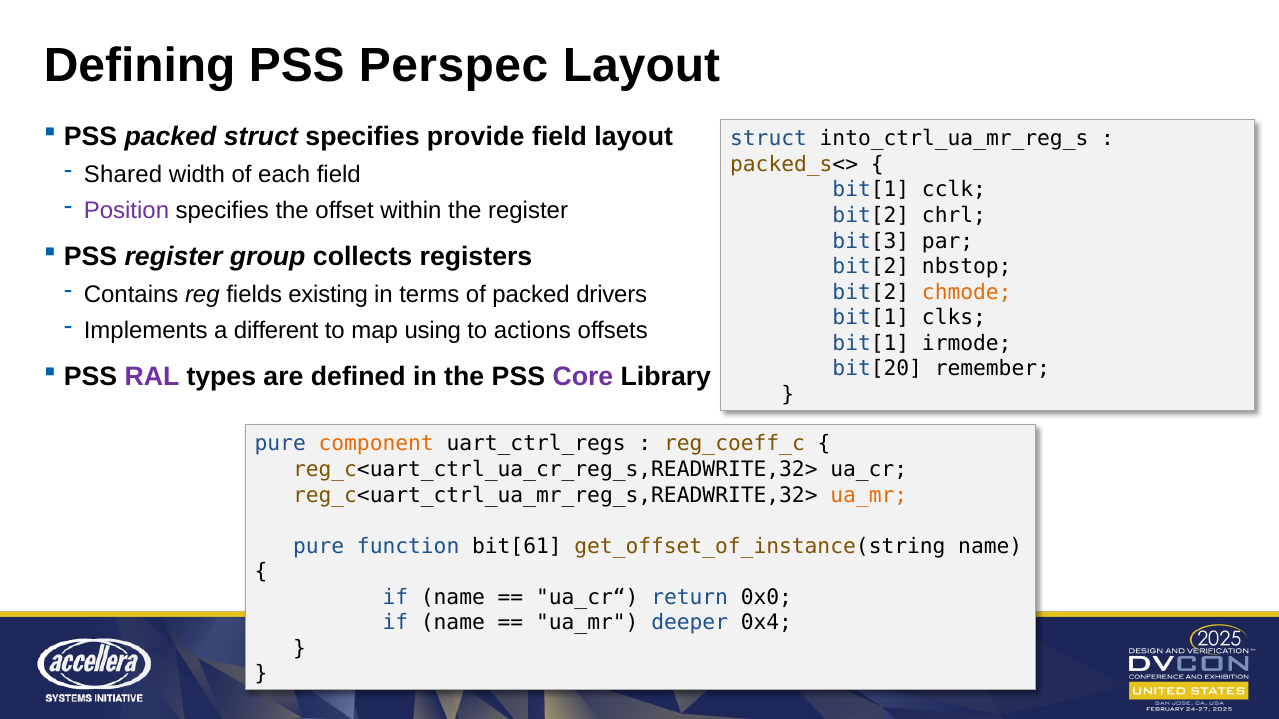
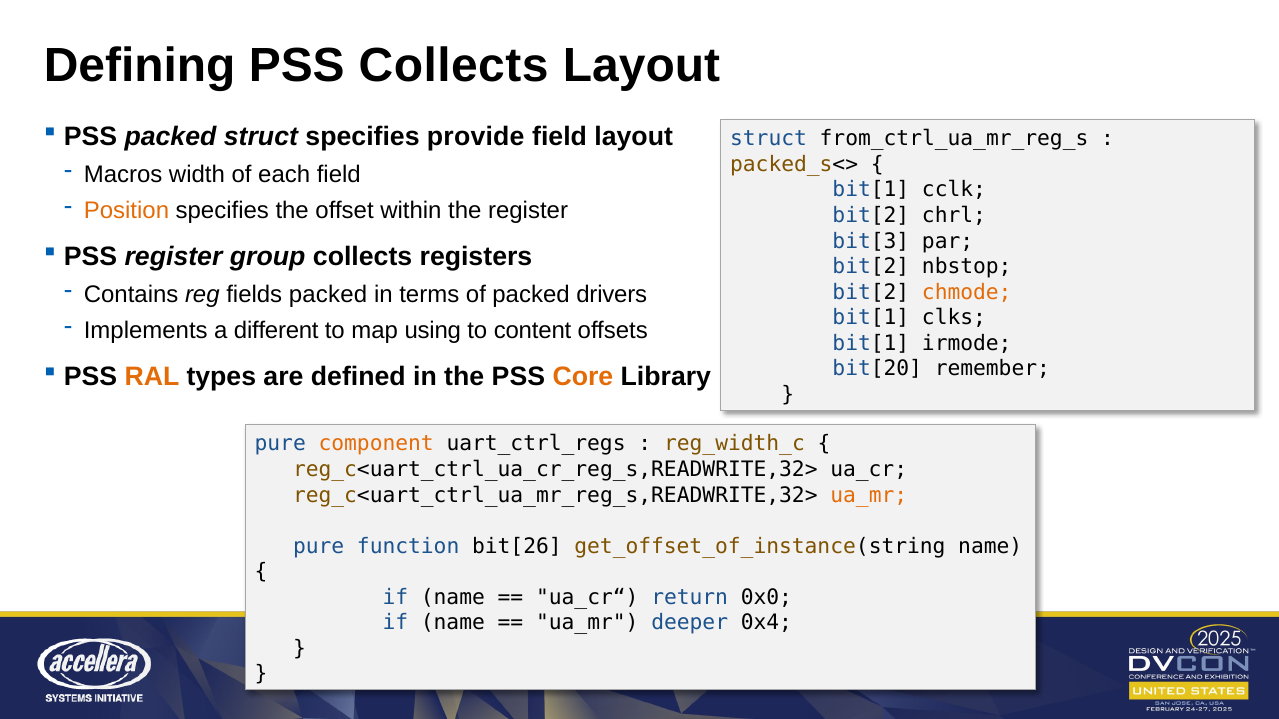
PSS Perspec: Perspec -> Collects
into_ctrl_ua_mr_reg_s: into_ctrl_ua_mr_reg_s -> from_ctrl_ua_mr_reg_s
Shared: Shared -> Macros
Position colour: purple -> orange
fields existing: existing -> packed
actions: actions -> content
RAL colour: purple -> orange
Core colour: purple -> orange
reg_coeff_c: reg_coeff_c -> reg_width_c
bit[61: bit[61 -> bit[26
